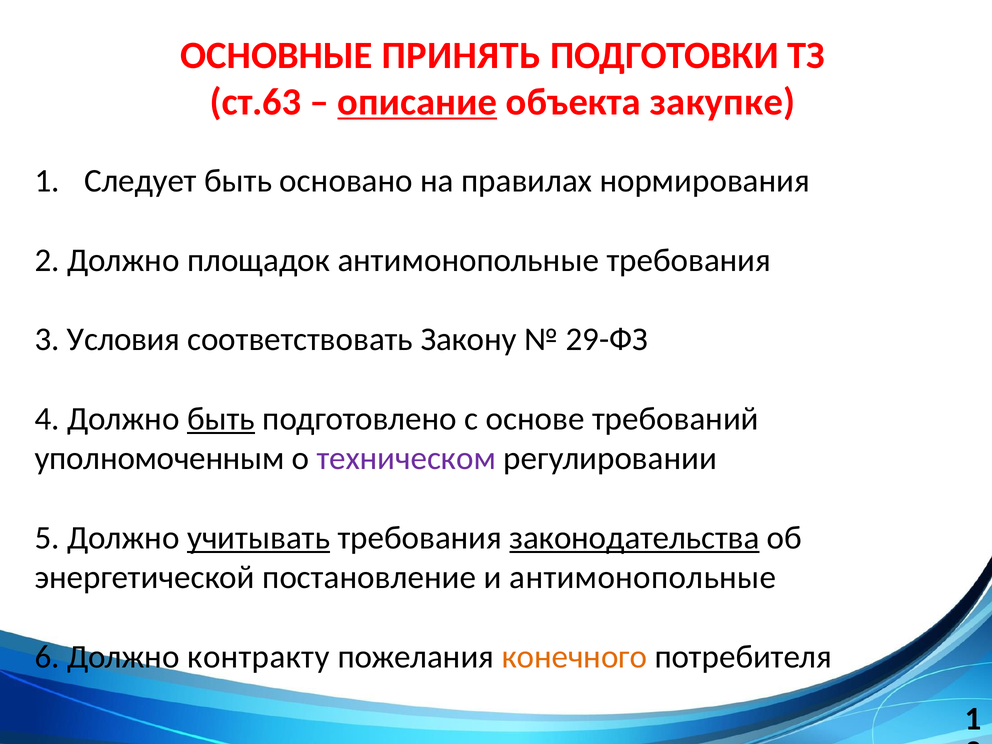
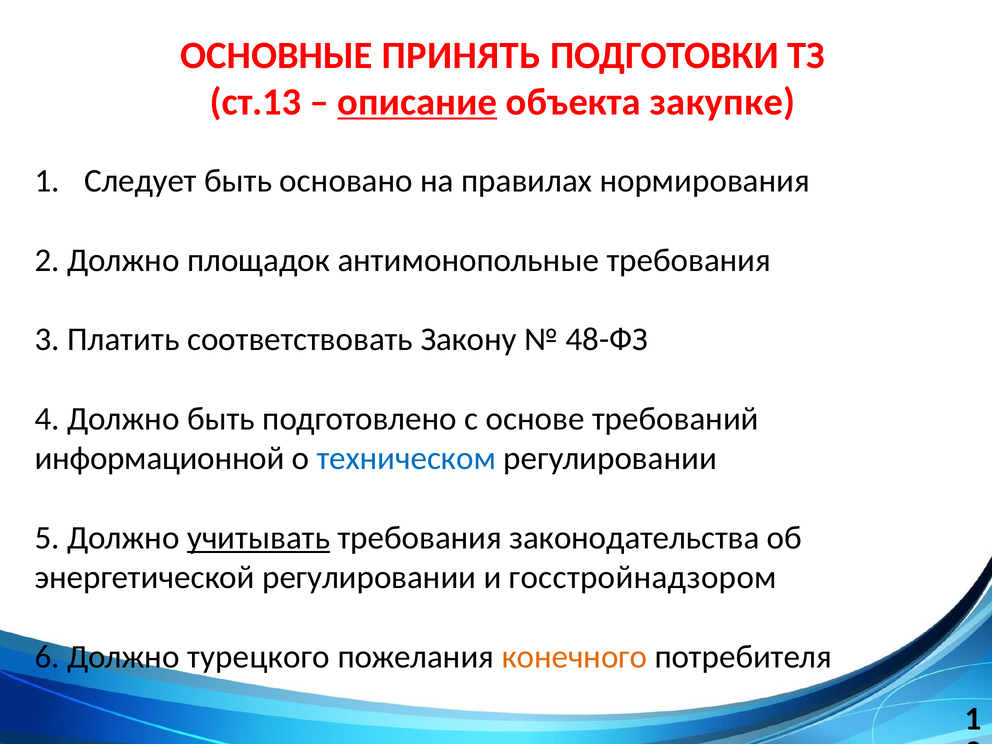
ст.63: ст.63 -> ст.13
Условия: Условия -> Платить
29-ФЗ: 29-ФЗ -> 48-ФЗ
быть at (221, 419) underline: present -> none
уполномоченным: уполномоченным -> информационной
техническом colour: purple -> blue
законодательства underline: present -> none
энергетической постановление: постановление -> регулировании
и антимонопольные: антимонопольные -> госстройнадзором
контракту: контракту -> турецкого
